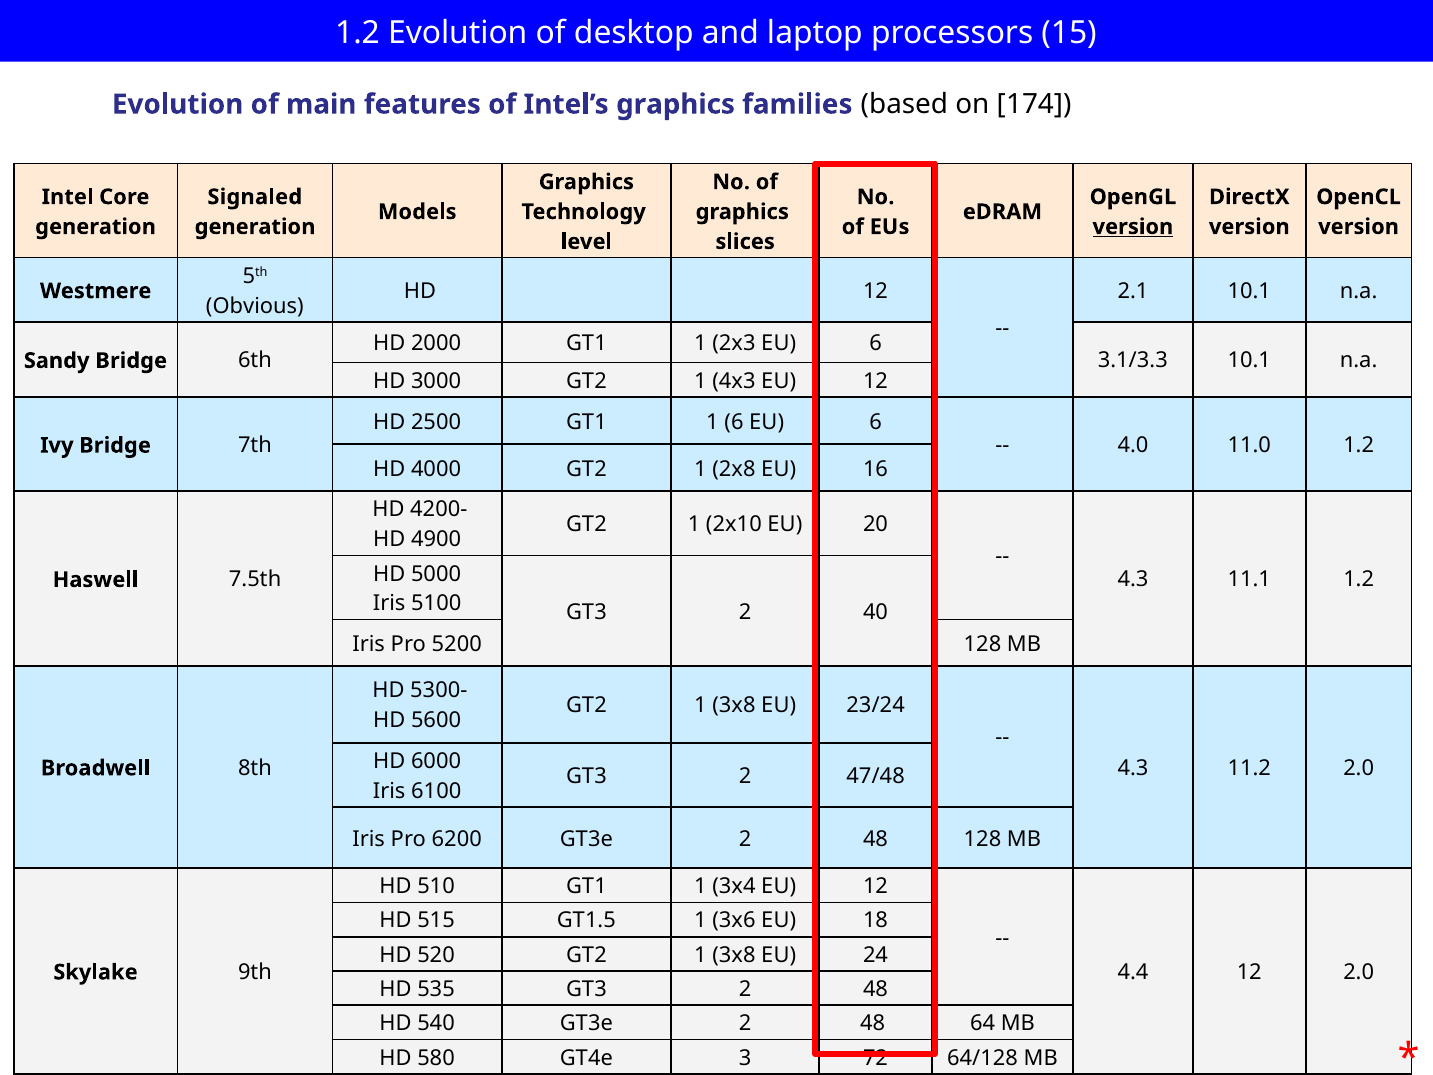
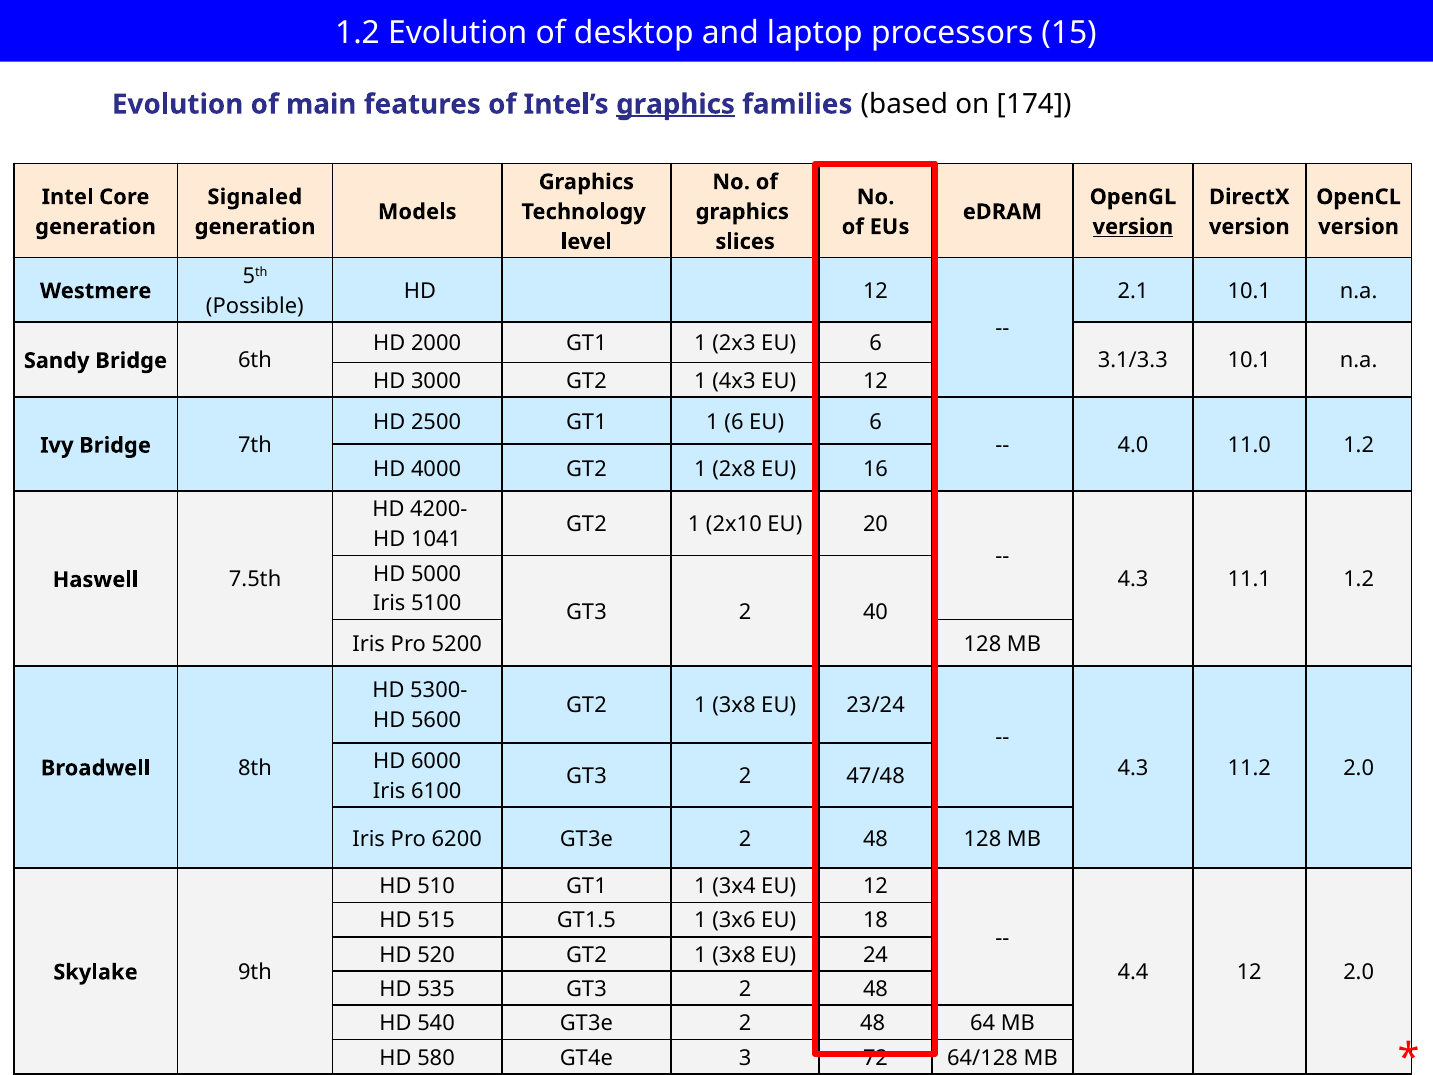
graphics at (676, 104) underline: none -> present
Obvious: Obvious -> Possible
4900: 4900 -> 1041
